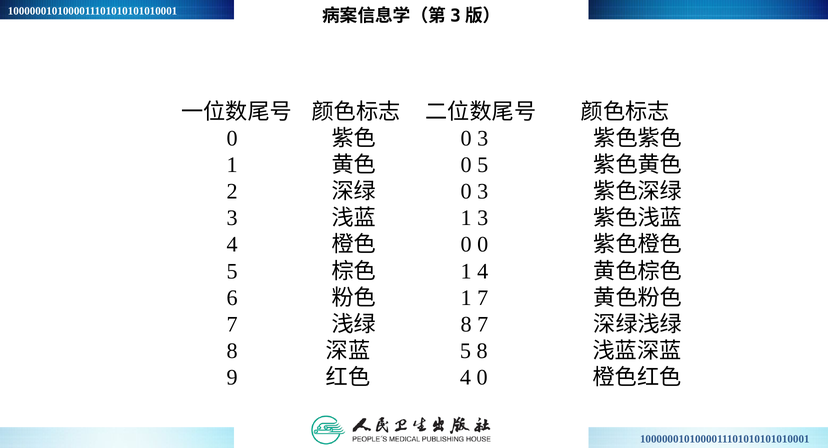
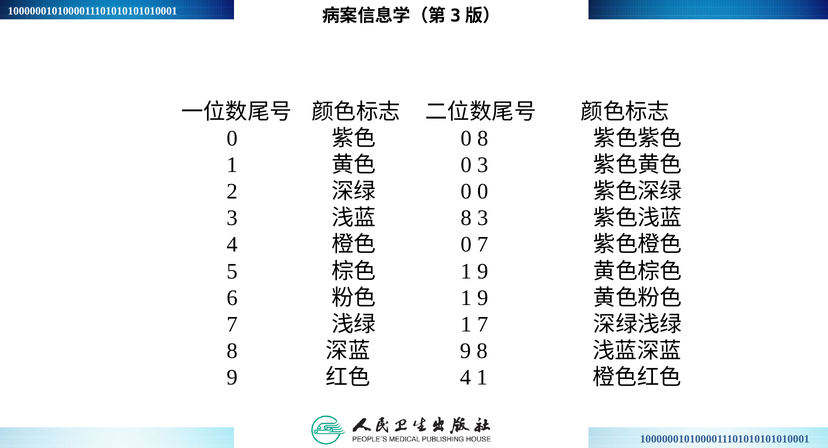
3 at (483, 139): 3 -> 8
0 5: 5 -> 3
3 at (483, 192): 3 -> 0
1 at (466, 218): 1 -> 8
0 0: 0 -> 7
4 at (483, 271): 4 -> 9
7 at (483, 298): 7 -> 9
8 at (466, 324): 8 -> 1
5 at (465, 351): 5 -> 9
4 0: 0 -> 1
